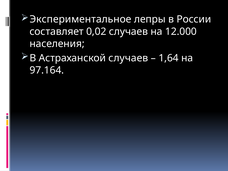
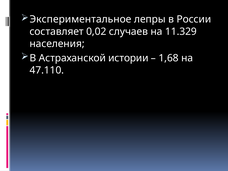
12.000: 12.000 -> 11.329
Астраханской случаев: случаев -> истории
1,64: 1,64 -> 1,68
97.164: 97.164 -> 47.110
